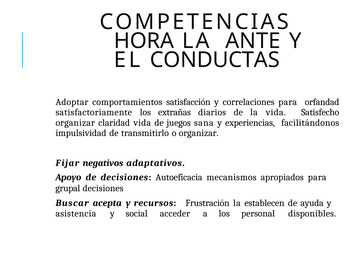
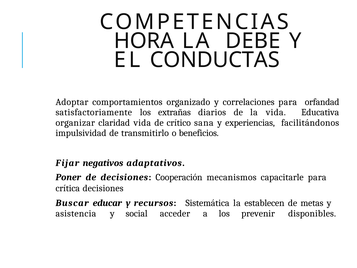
ANTE: ANTE -> DEBE
satisfacción: satisfacción -> organizado
Satisfecho: Satisfecho -> Educativa
juegos: juegos -> crítico
o organizar: organizar -> beneficios
Apoyo: Apoyo -> Poner
Autoeficacia: Autoeficacia -> Cooperación
apropiados: apropiados -> capacitarle
grupal: grupal -> crítica
acepta: acepta -> educar
Frustración: Frustración -> Sistemática
ayuda: ayuda -> metas
personal: personal -> prevenir
